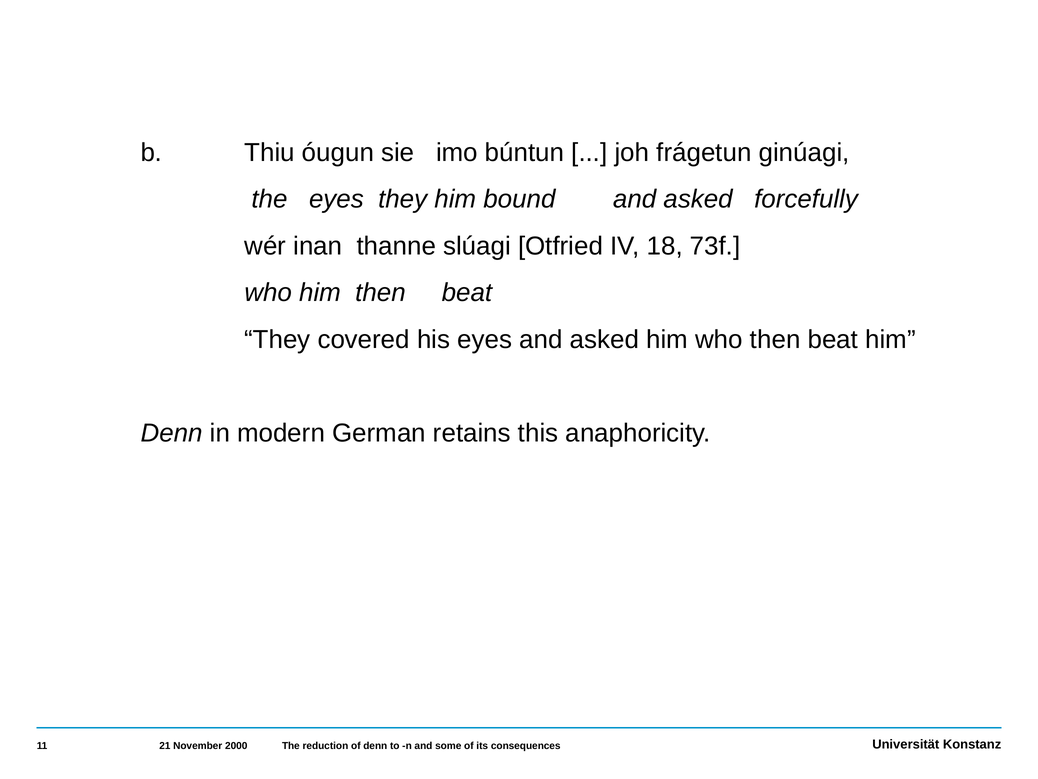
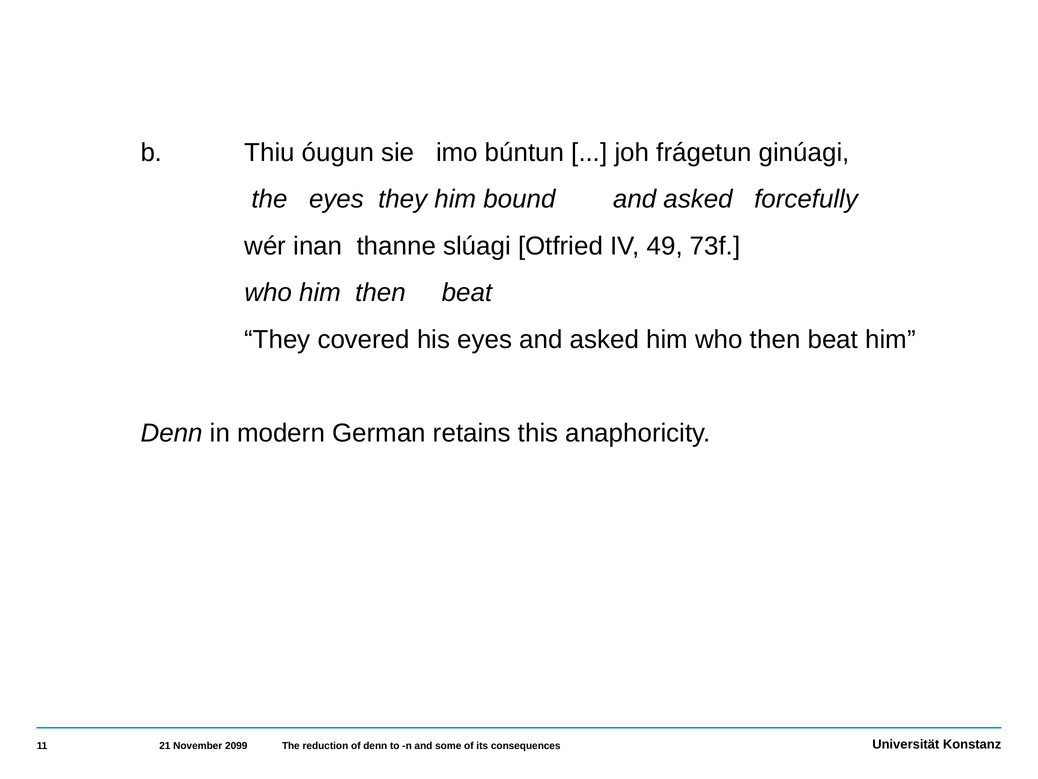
18: 18 -> 49
2000: 2000 -> 2099
